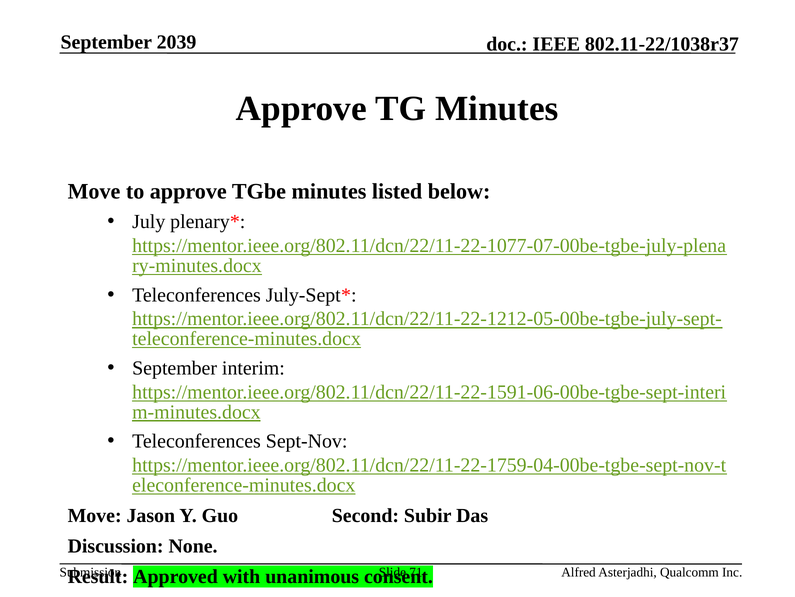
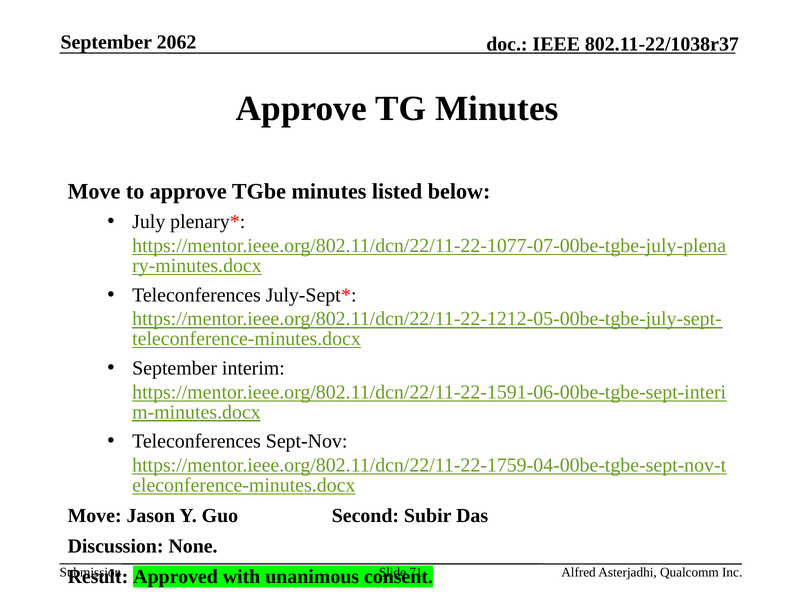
2039: 2039 -> 2062
